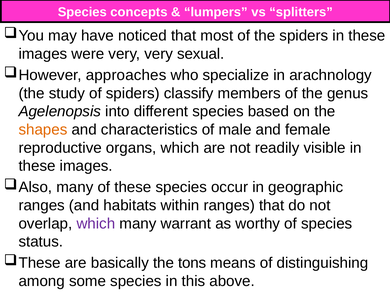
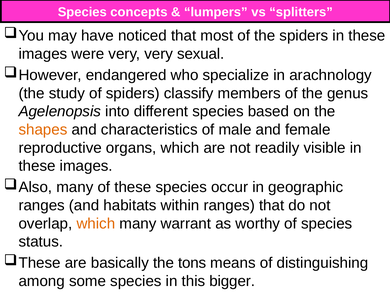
approaches: approaches -> endangered
which at (96, 224) colour: purple -> orange
above: above -> bigger
